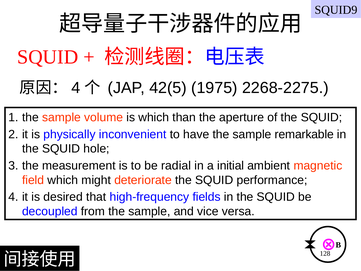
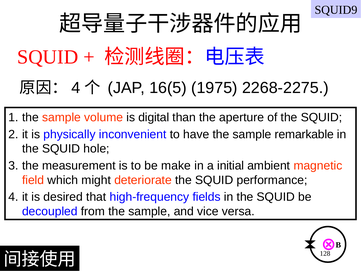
42(5: 42(5 -> 16(5
is which: which -> digital
radial: radial -> make
